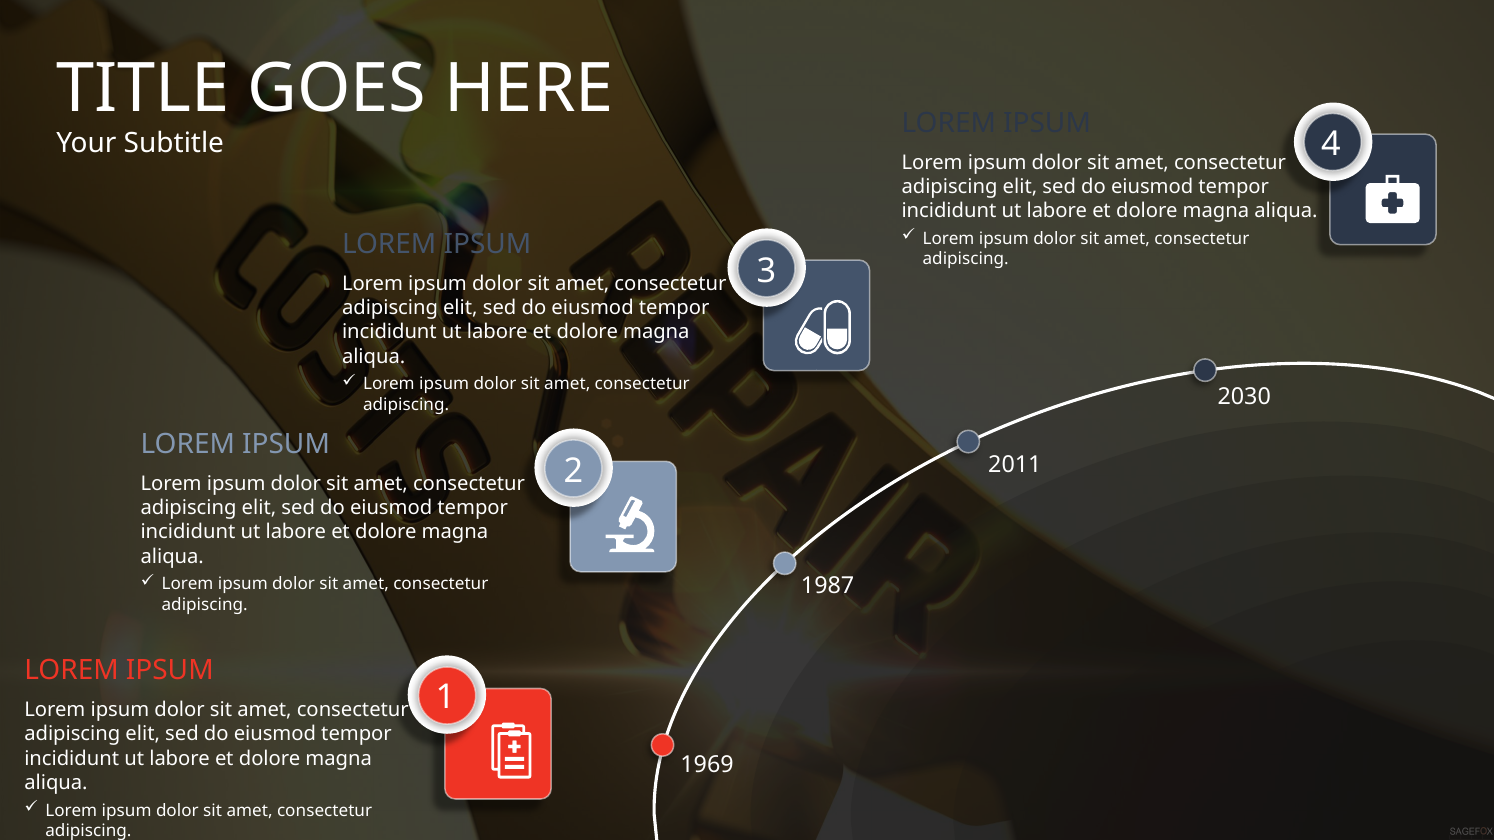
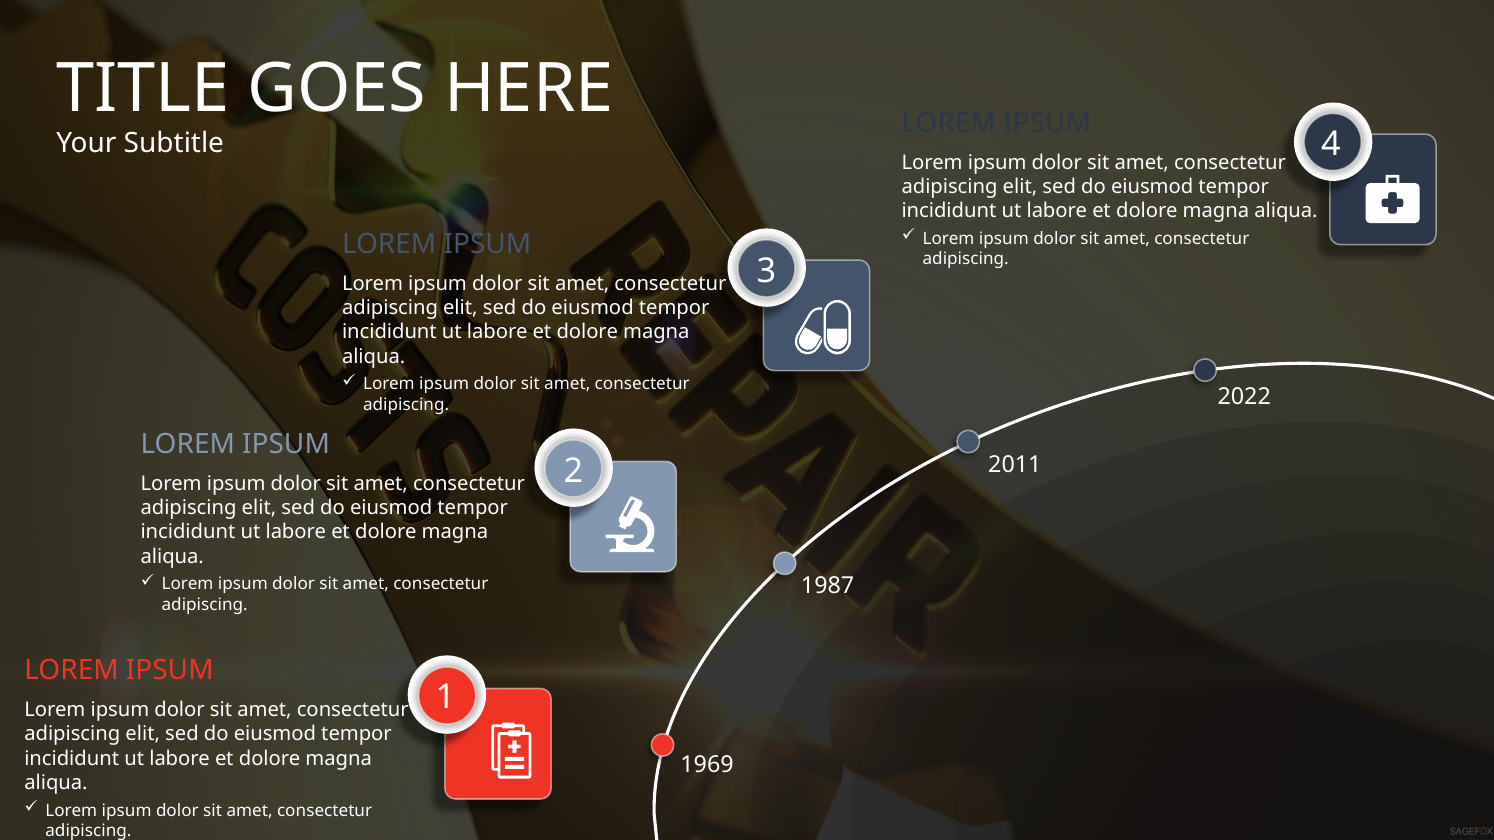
2030: 2030 -> 2022
